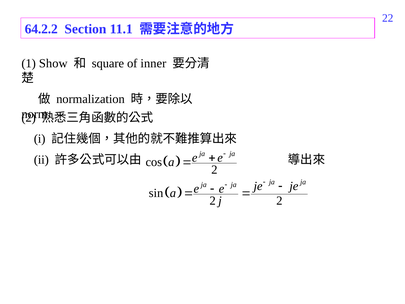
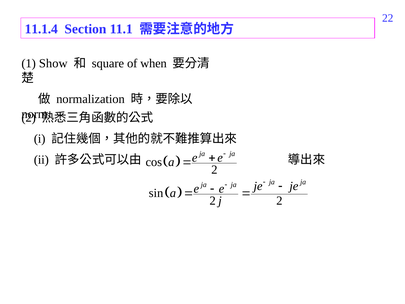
64.2.2: 64.2.2 -> 11.1.4
inner: inner -> when
